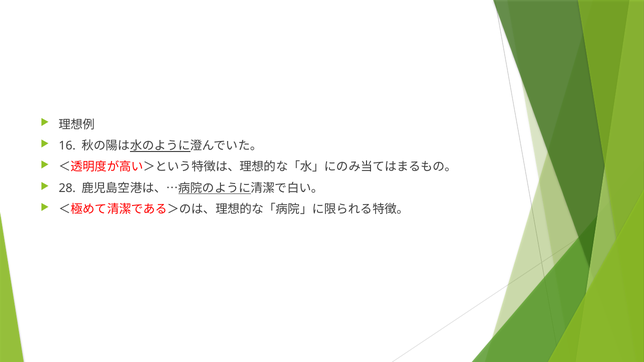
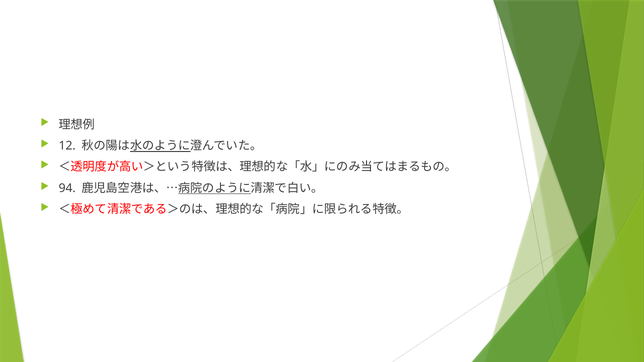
16: 16 -> 12
28: 28 -> 94
